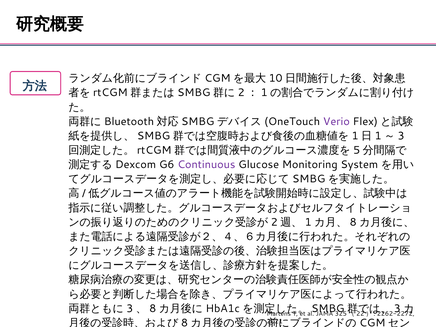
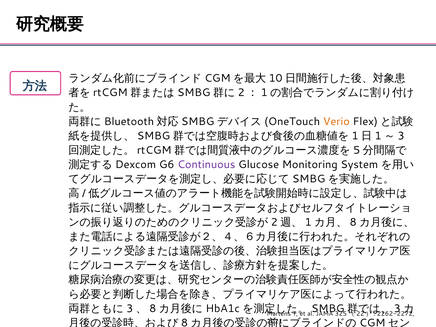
Verio colour: purple -> orange
